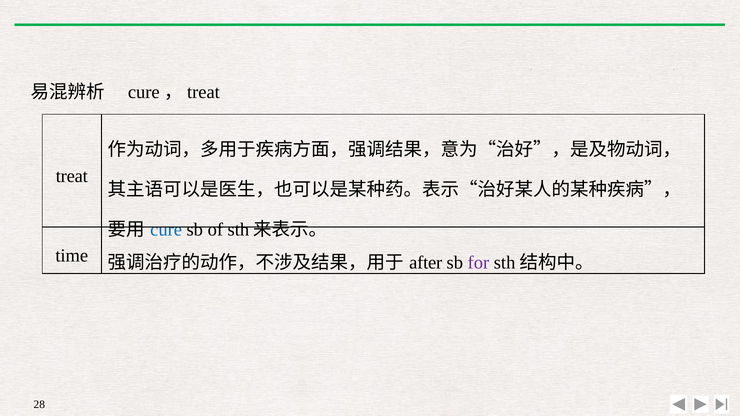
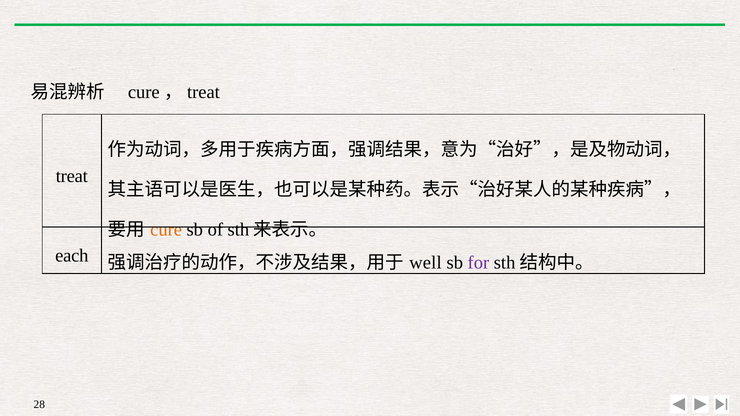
cure colour: blue -> orange
time: time -> each
after: after -> well
